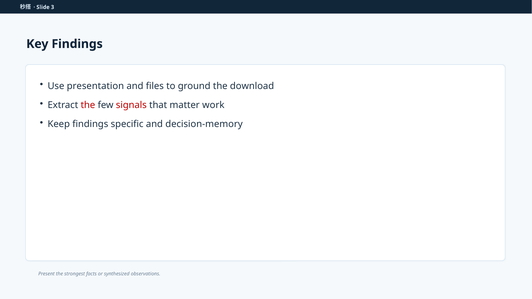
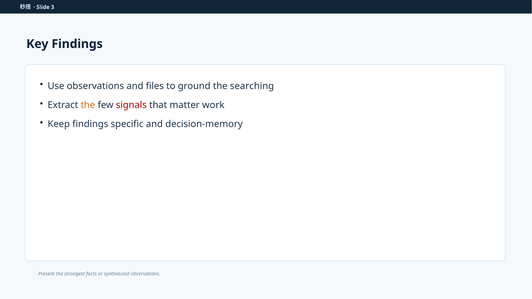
Use presentation: presentation -> observations
download: download -> searching
the at (88, 105) colour: red -> orange
